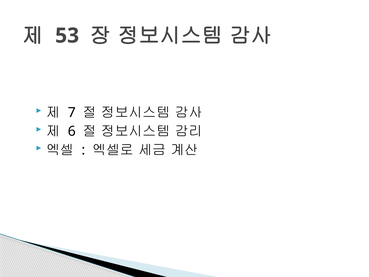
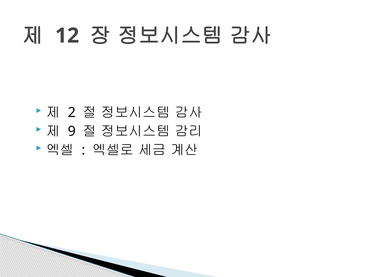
53: 53 -> 12
7: 7 -> 2
6: 6 -> 9
